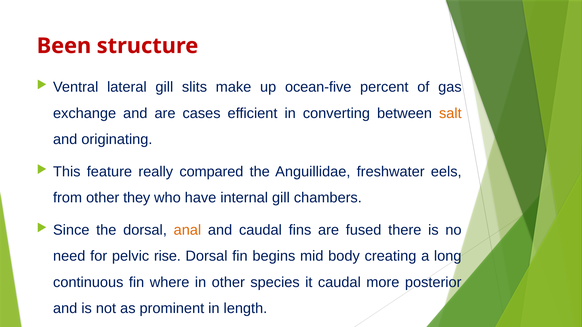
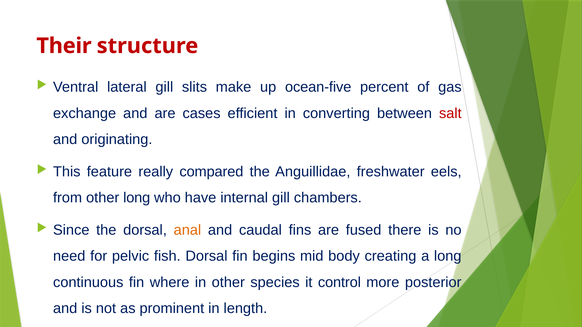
Been: Been -> Their
salt colour: orange -> red
other they: they -> long
rise: rise -> fish
it caudal: caudal -> control
